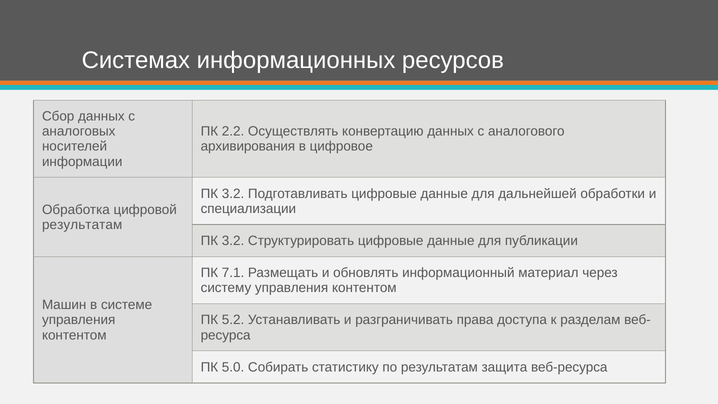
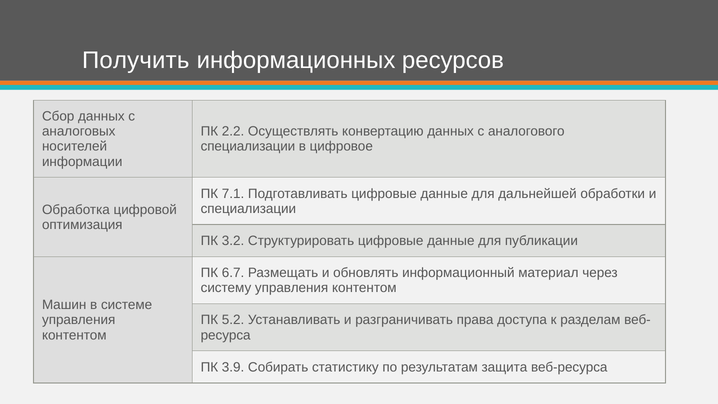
Системах: Системах -> Получить
архивирования at (248, 146): архивирования -> специализации
3.2 at (233, 194): 3.2 -> 7.1
результатам at (82, 225): результатам -> оптимизация
7.1: 7.1 -> 6.7
5.0: 5.0 -> 3.9
